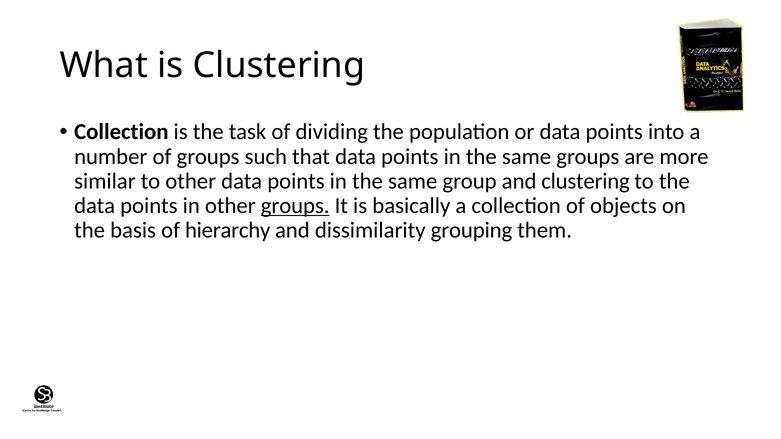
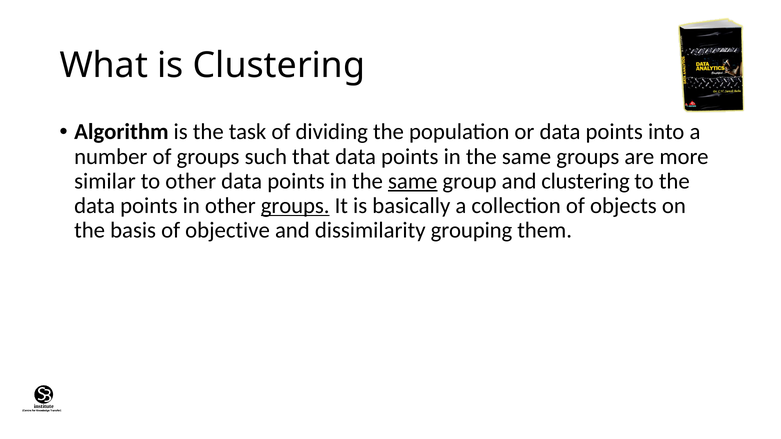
Collection at (121, 132): Collection -> Algorithm
same at (413, 181) underline: none -> present
hierarchy: hierarchy -> objective
